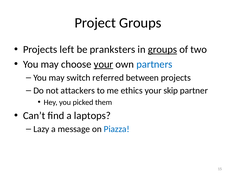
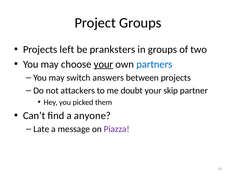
groups at (162, 50) underline: present -> none
referred: referred -> answers
ethics: ethics -> doubt
laptops: laptops -> anyone
Lazy: Lazy -> Late
Piazza colour: blue -> purple
